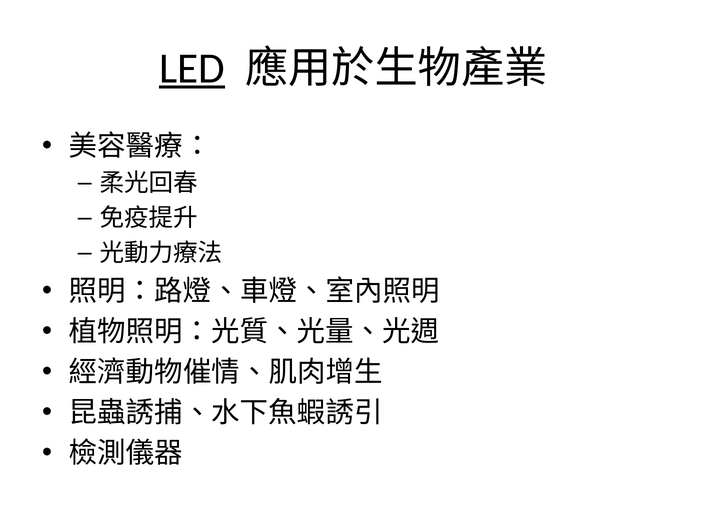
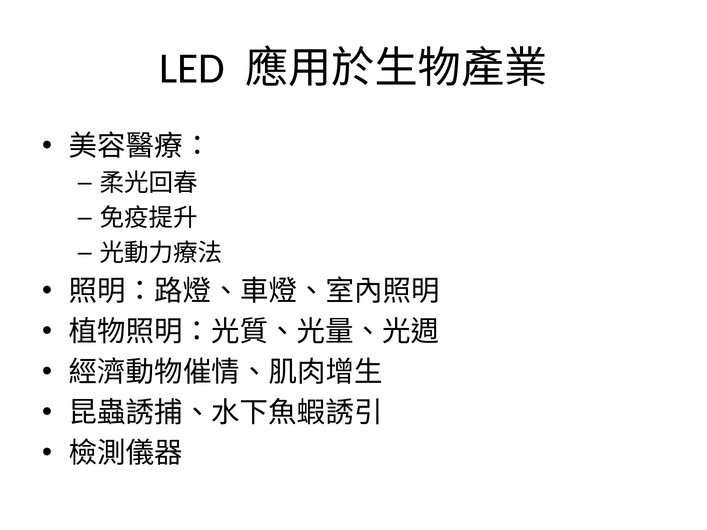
LED underline: present -> none
